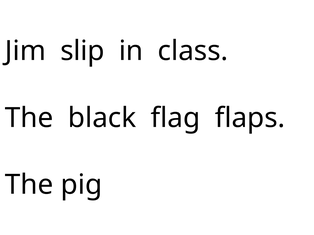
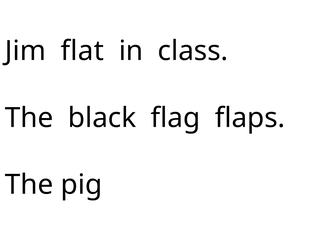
slip: slip -> flat
